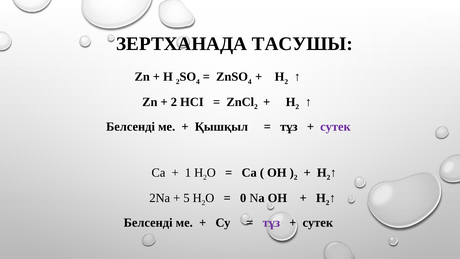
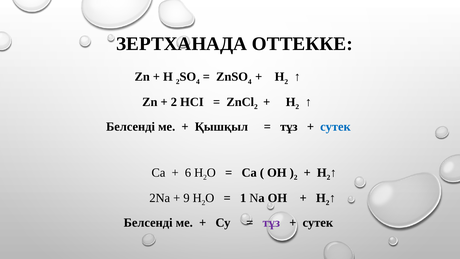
ТАСУШЫ: ТАСУШЫ -> ОТТЕККЕ
сутек at (335, 127) colour: purple -> blue
1: 1 -> 6
5: 5 -> 9
0: 0 -> 1
